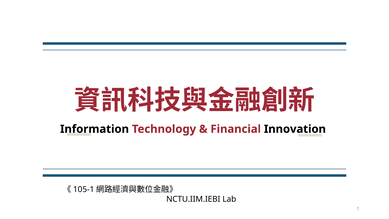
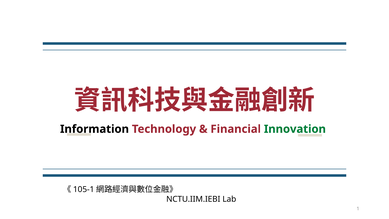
Innovation colour: black -> green
